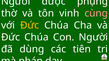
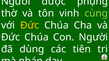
cùng colour: pink -> light green
